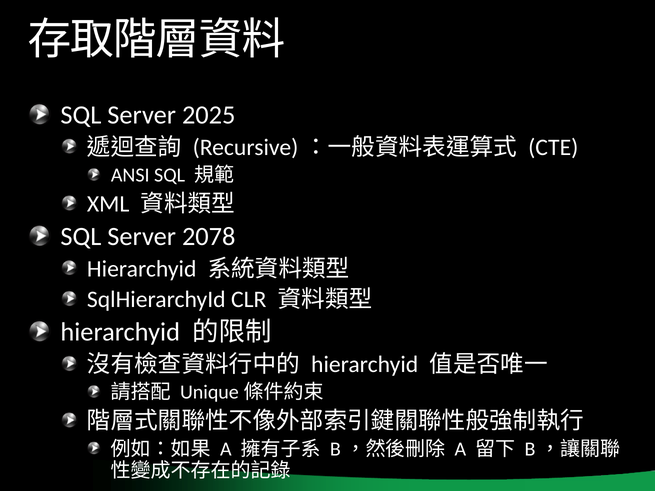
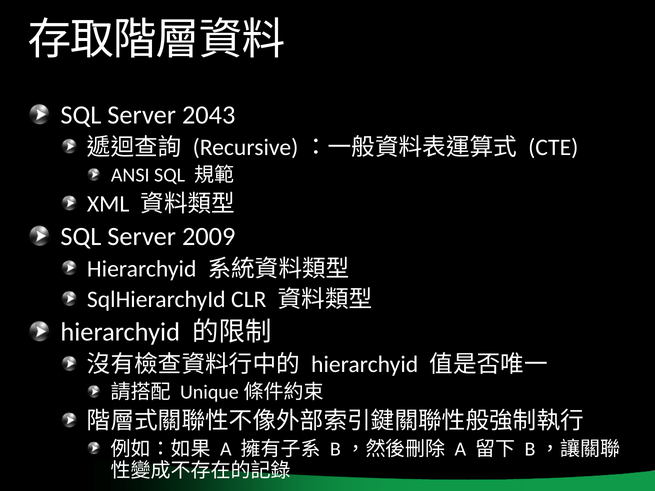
2025: 2025 -> 2043
2078: 2078 -> 2009
